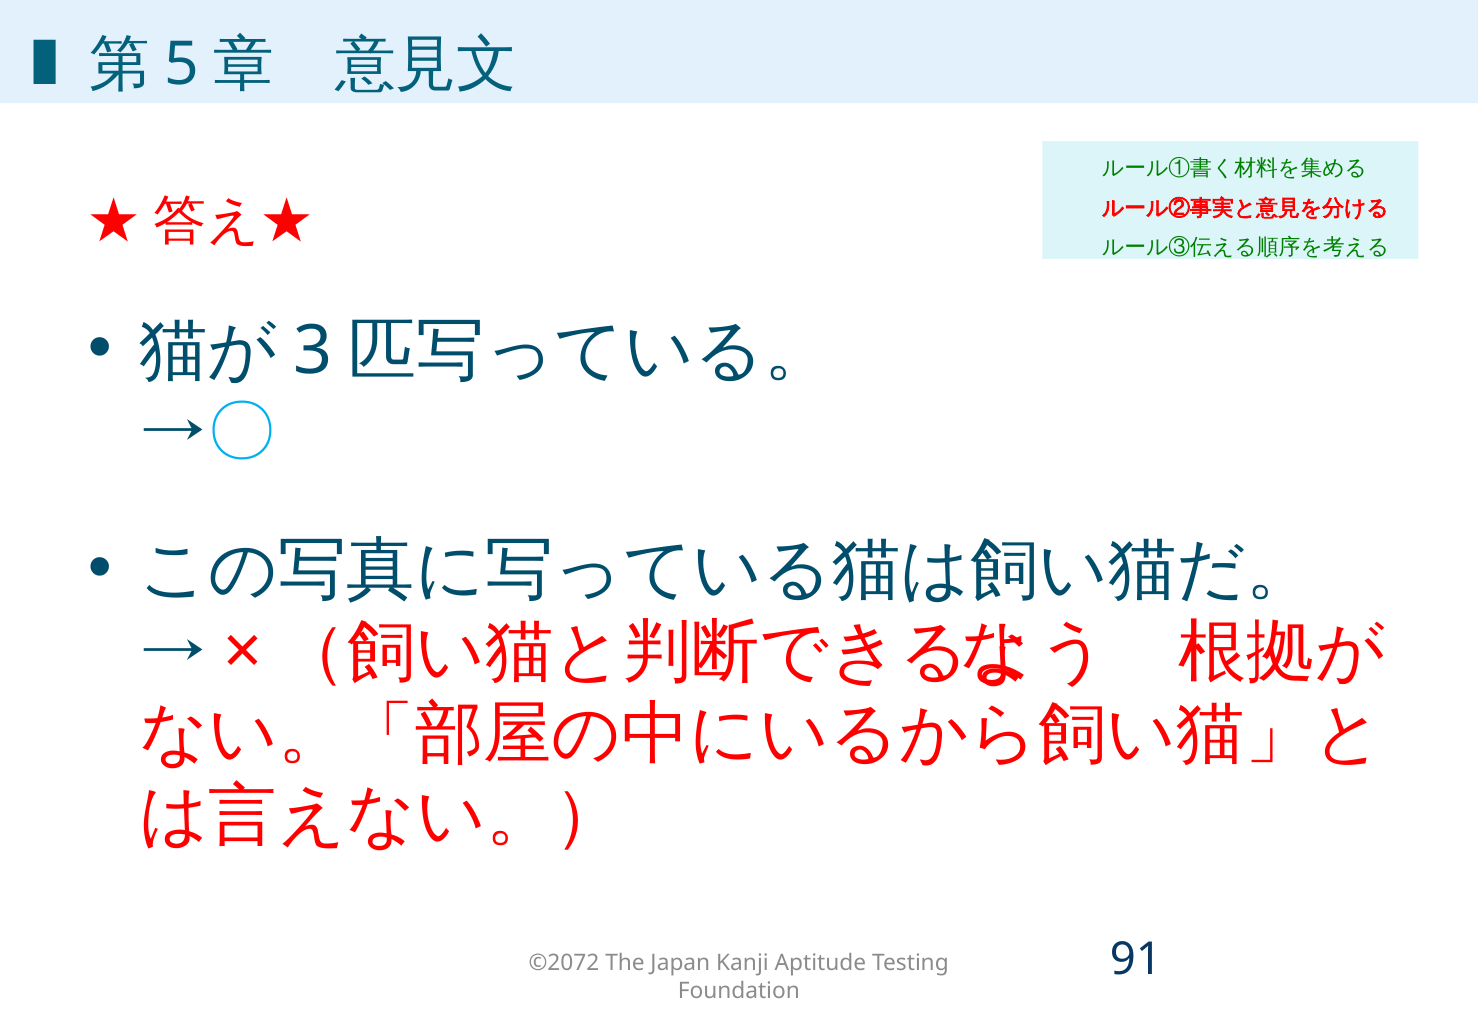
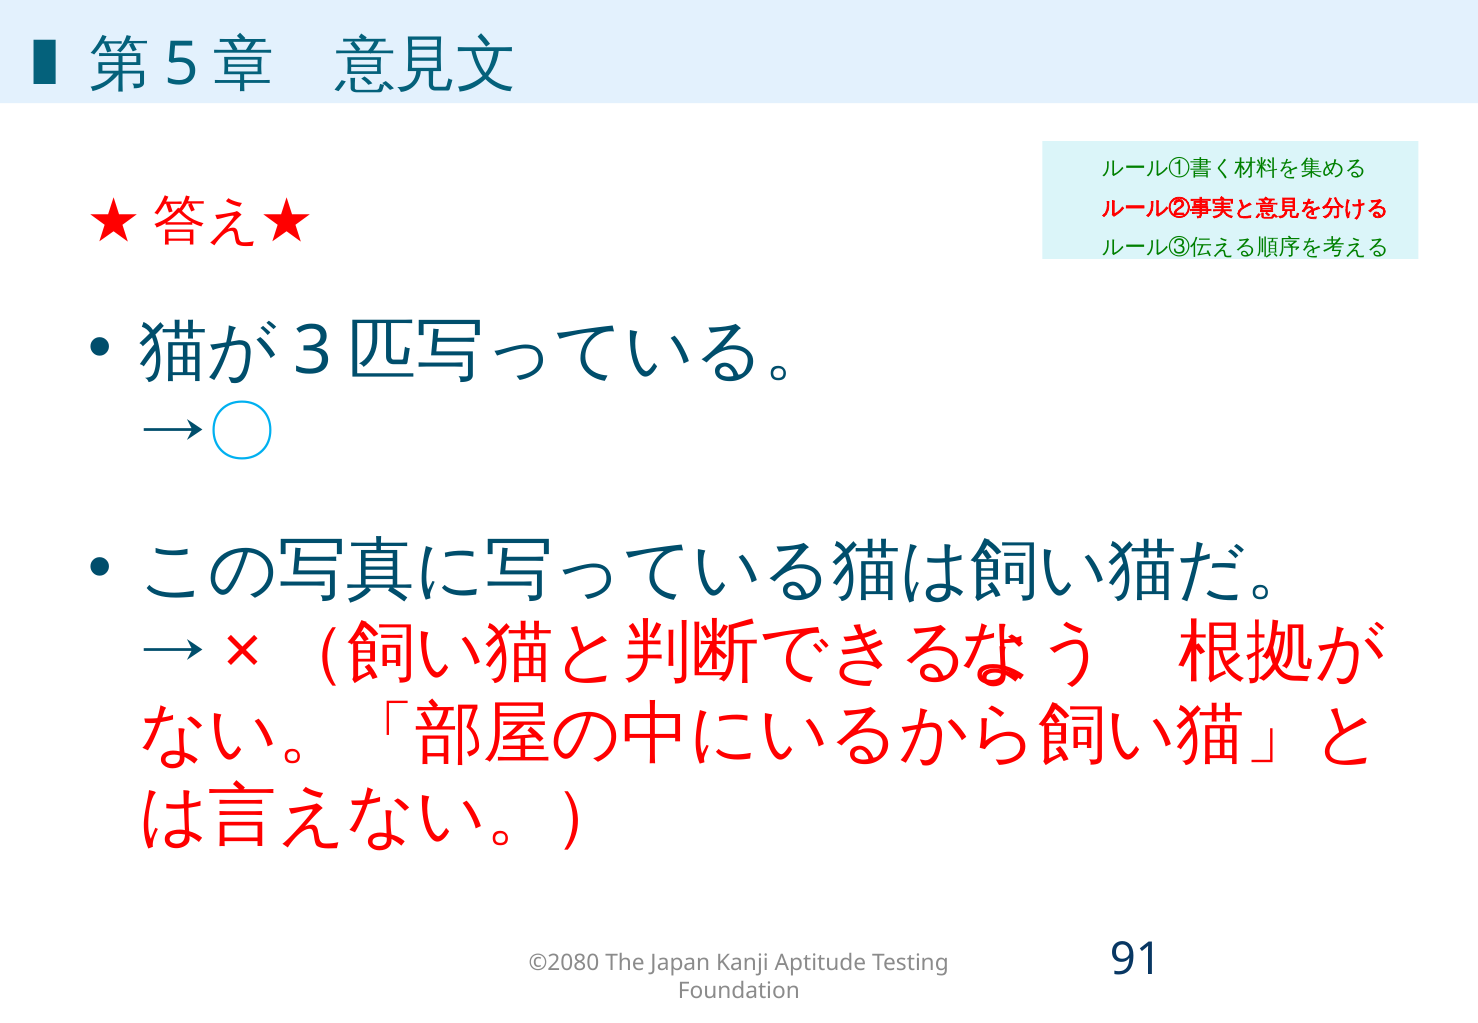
©2072: ©2072 -> ©2080
